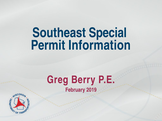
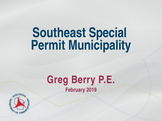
Information: Information -> Municipality
